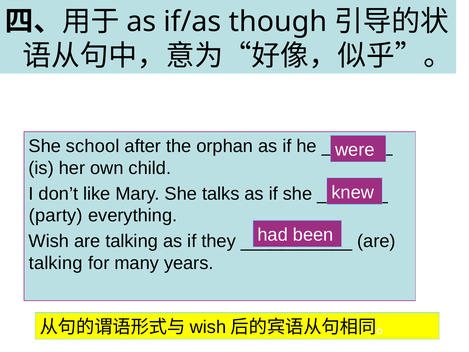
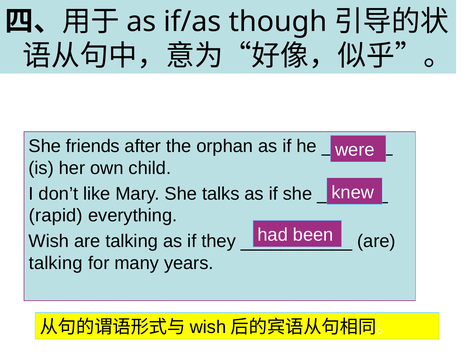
school: school -> friends
party: party -> rapid
